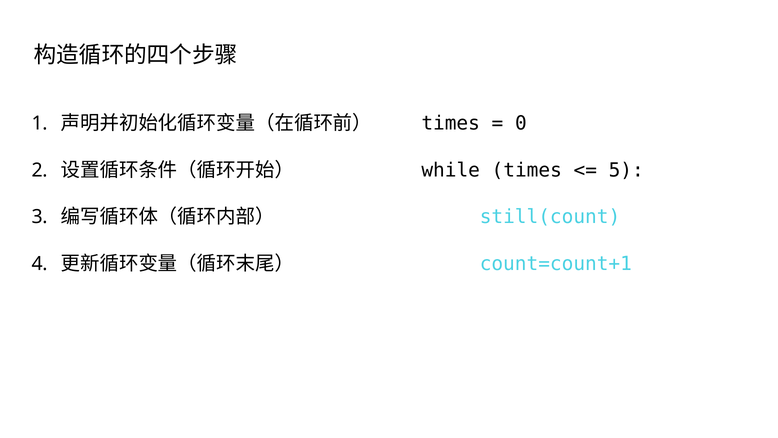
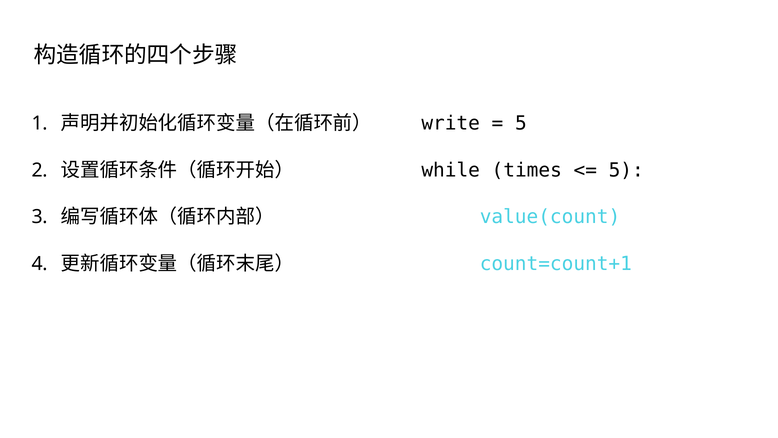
times at (451, 123): times -> write
0 at (521, 123): 0 -> 5
still(count: still(count -> value(count
